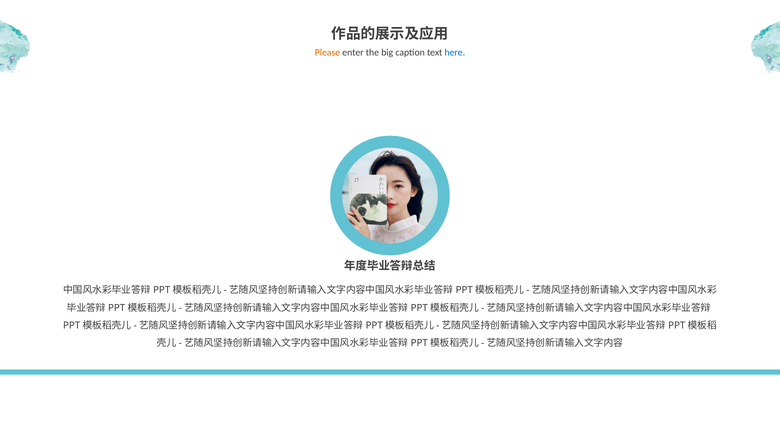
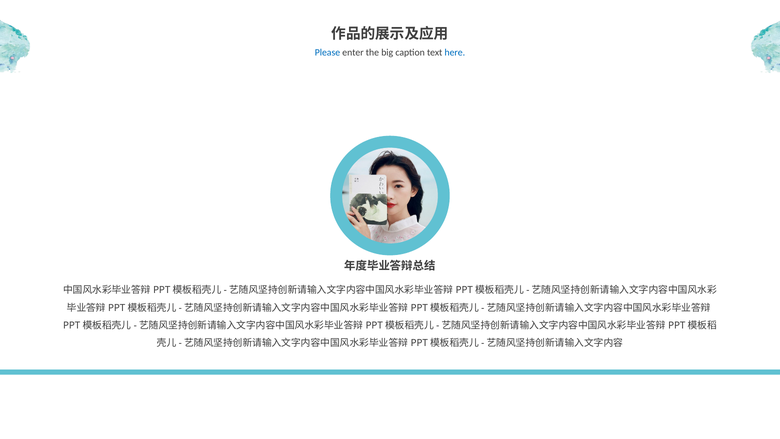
Please colour: orange -> blue
